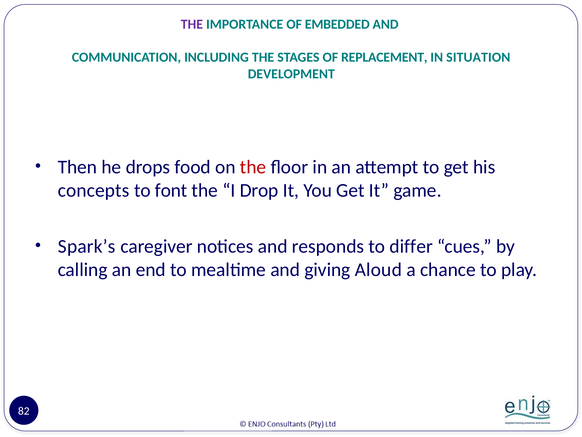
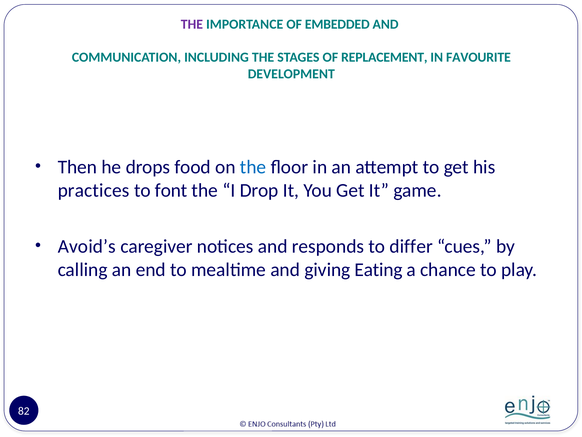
SITUATION: SITUATION -> FAVOURITE
the at (253, 167) colour: red -> blue
concepts: concepts -> practices
Spark’s: Spark’s -> Avoid’s
Aloud: Aloud -> Eating
